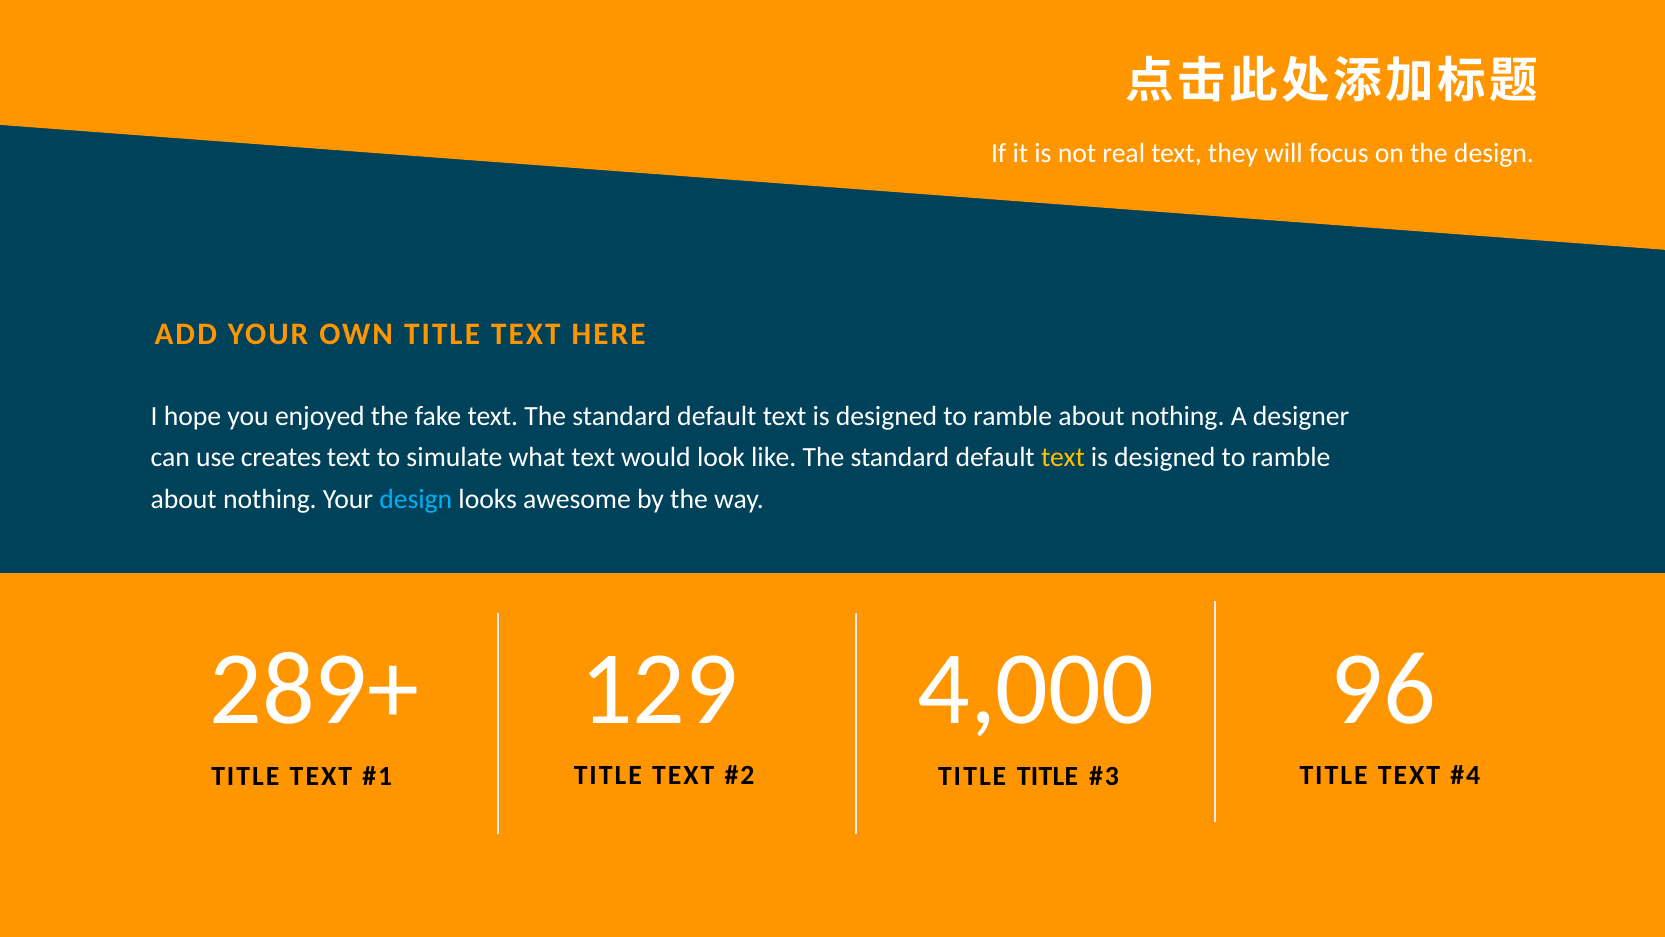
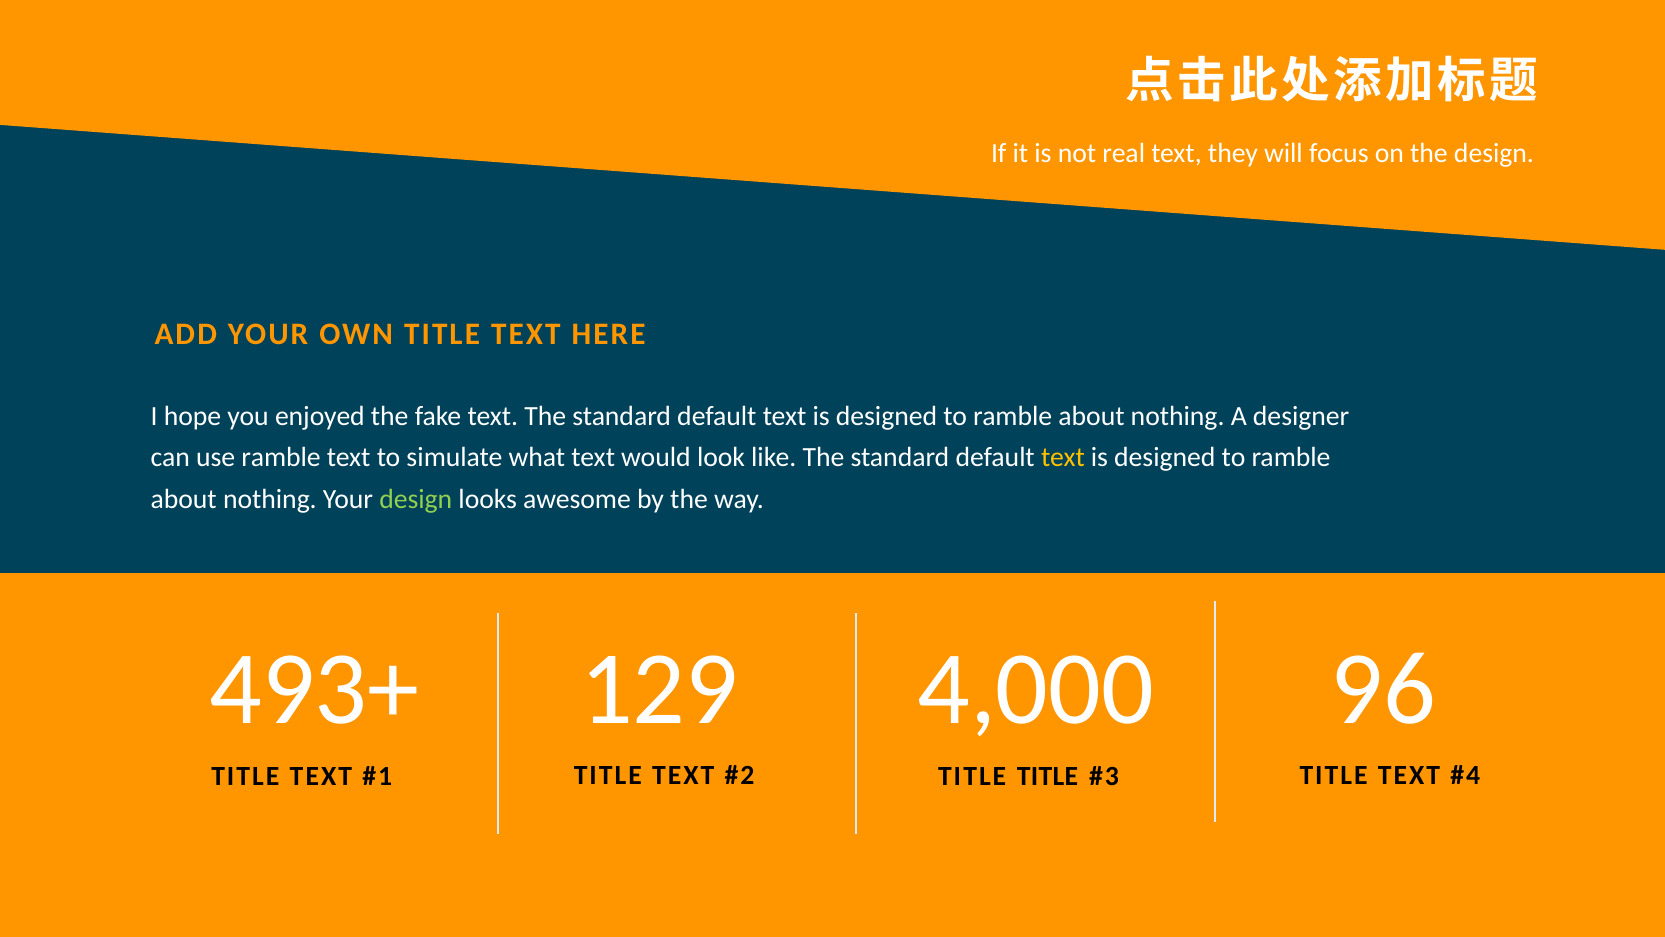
use creates: creates -> ramble
design at (416, 499) colour: light blue -> light green
289+: 289+ -> 493+
